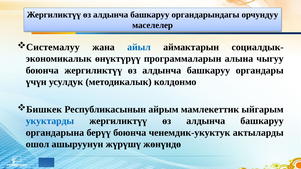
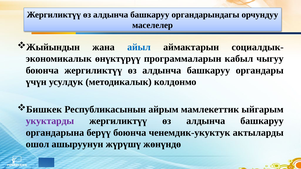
Системалуу: Системалуу -> Жыйындын
алына: алына -> кабыл
укуктарды colour: blue -> purple
